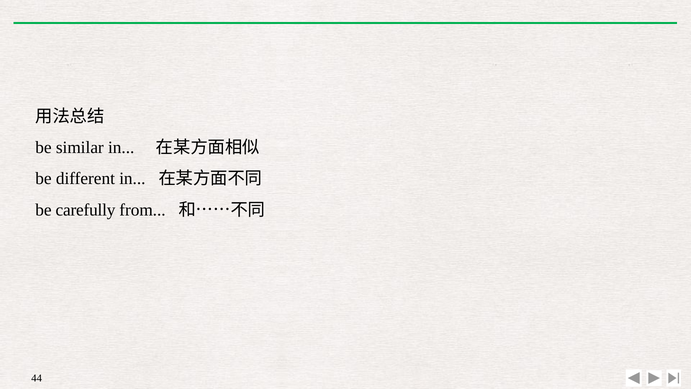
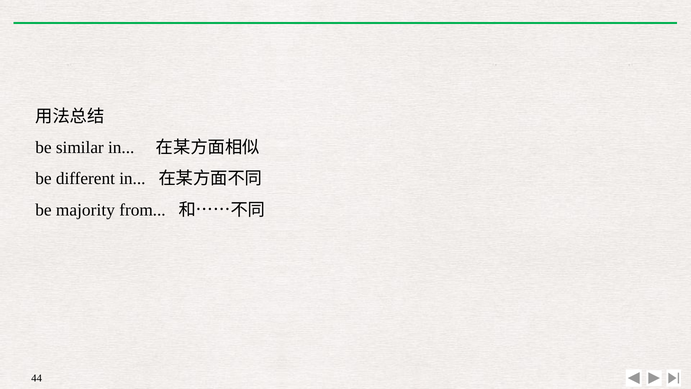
carefully: carefully -> majority
